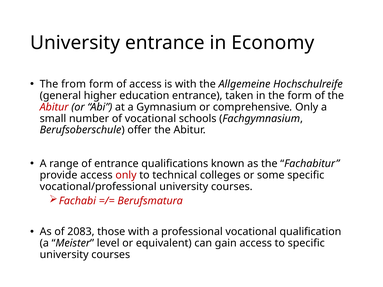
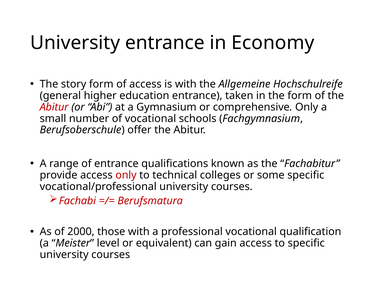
from: from -> story
2083: 2083 -> 2000
